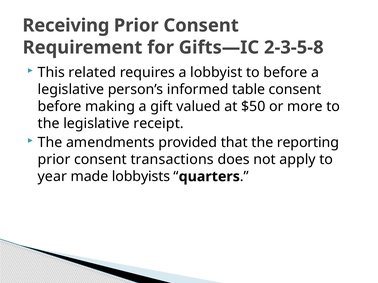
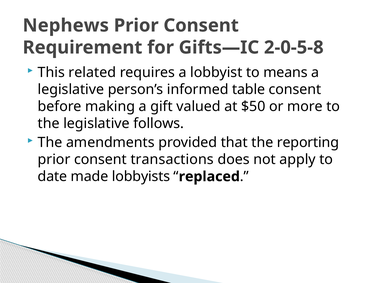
Receiving: Receiving -> Nephews
2-3-5-8: 2-3-5-8 -> 2-0-5-8
to before: before -> means
receipt: receipt -> follows
year: year -> date
quarters: quarters -> replaced
